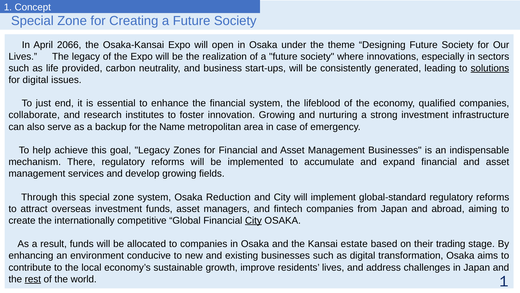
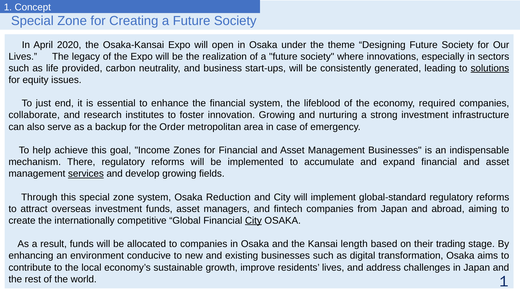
2066: 2066 -> 2020
for digital: digital -> equity
qualified: qualified -> required
Name: Name -> Order
goal Legacy: Legacy -> Income
services underline: none -> present
estate: estate -> length
rest underline: present -> none
